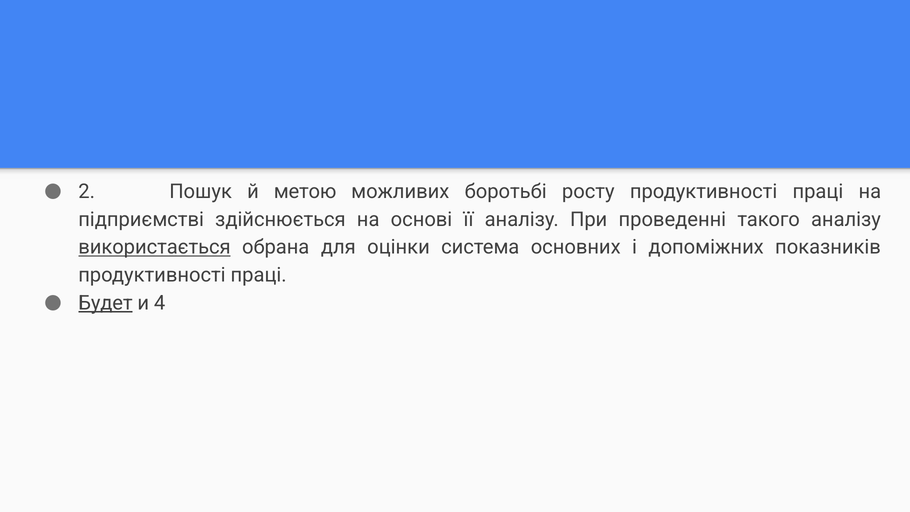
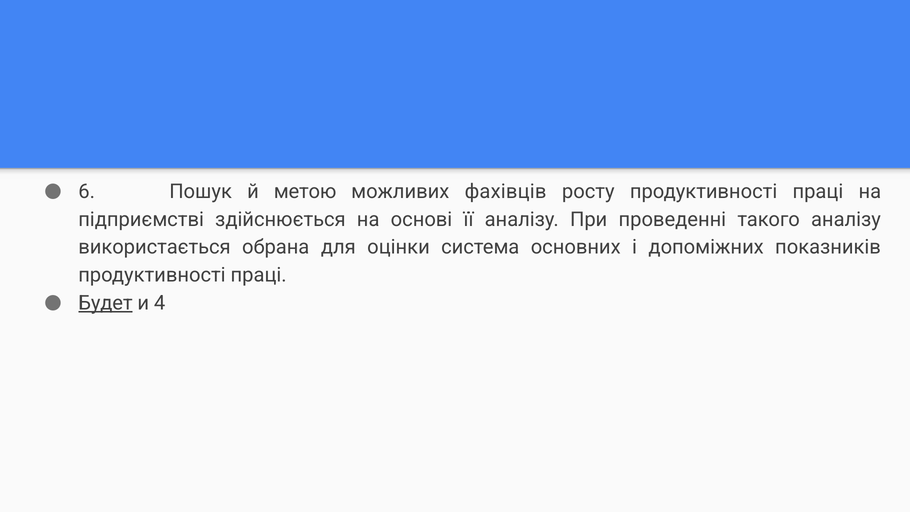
2: 2 -> 6
боротьбі: боротьбі -> фахівців
використається underline: present -> none
